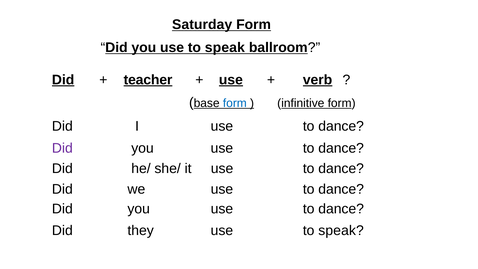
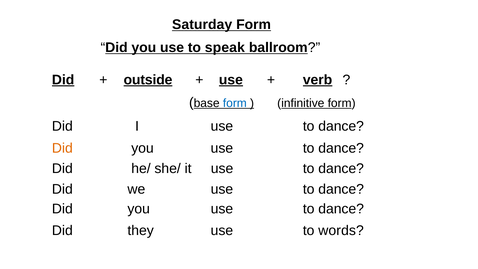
teacher: teacher -> outside
Did at (62, 148) colour: purple -> orange
they use to speak: speak -> words
